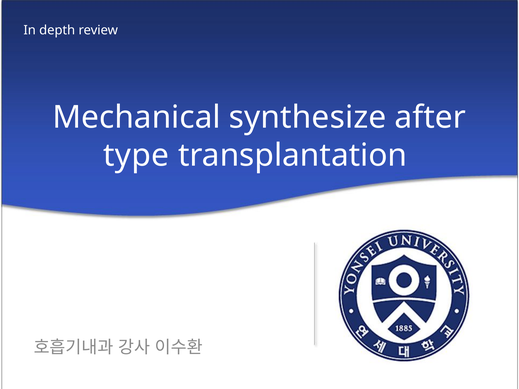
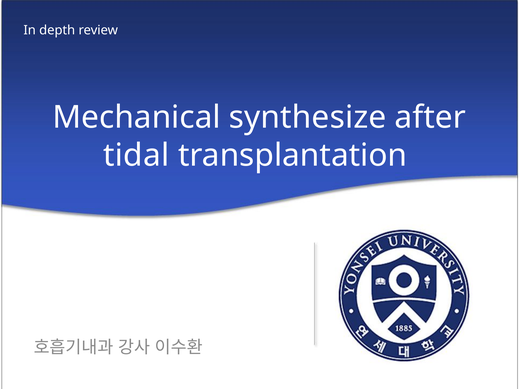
type: type -> tidal
